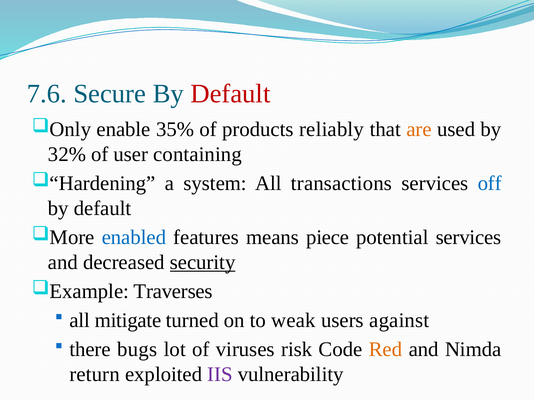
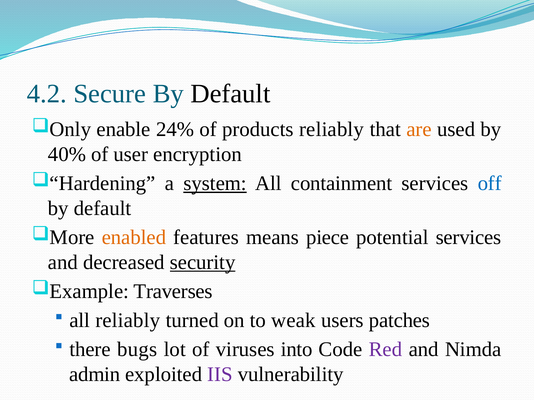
7.6: 7.6 -> 4.2
Default at (230, 94) colour: red -> black
35%: 35% -> 24%
32%: 32% -> 40%
containing: containing -> encryption
system underline: none -> present
transactions: transactions -> containment
enabled colour: blue -> orange
all mitigate: mitigate -> reliably
against: against -> patches
risk: risk -> into
Red colour: orange -> purple
return: return -> admin
